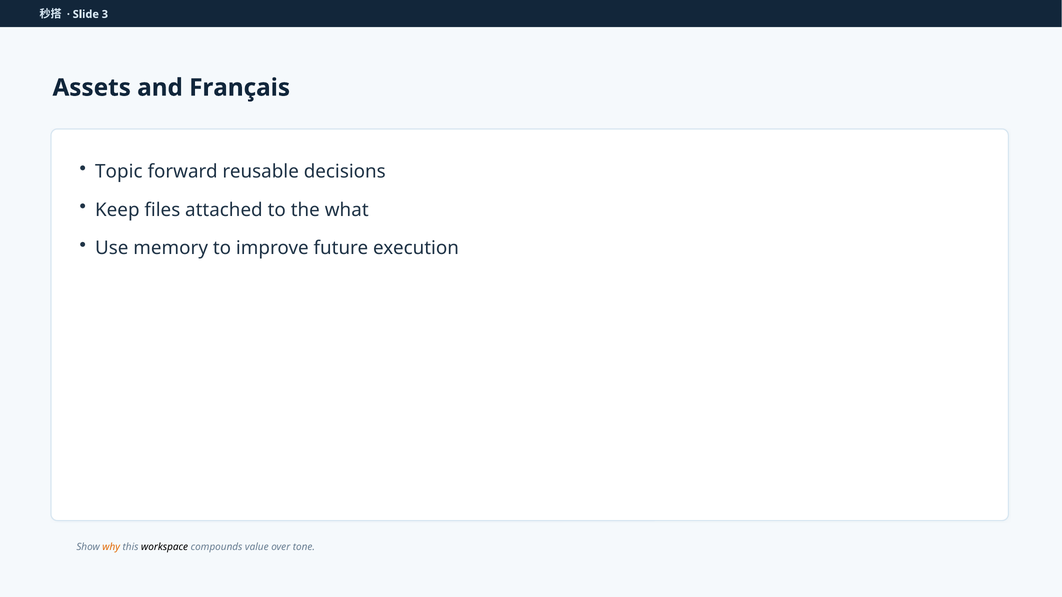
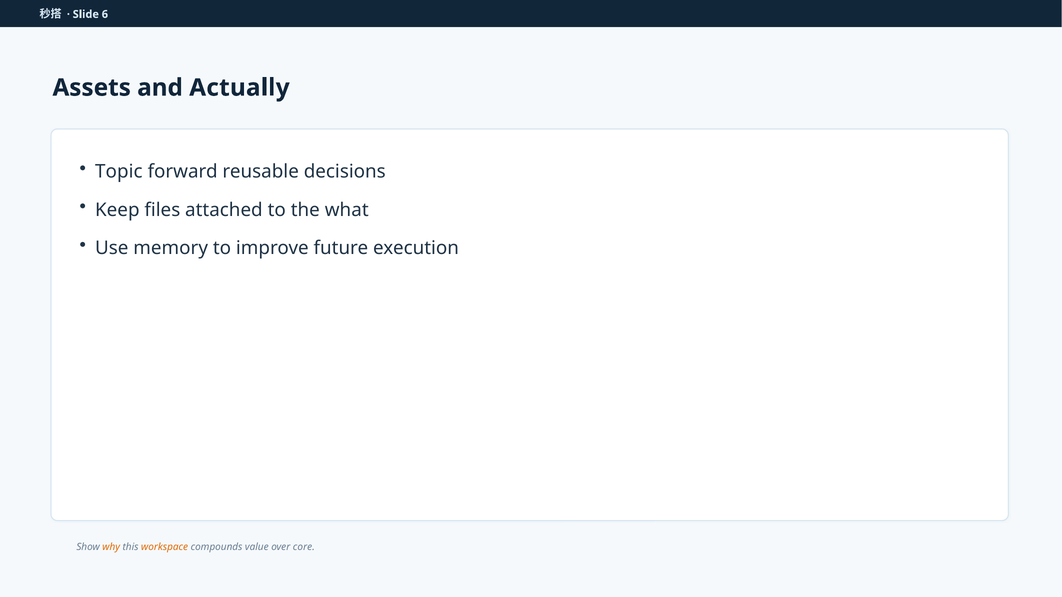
3: 3 -> 6
Français: Français -> Actually
workspace colour: black -> orange
tone: tone -> core
